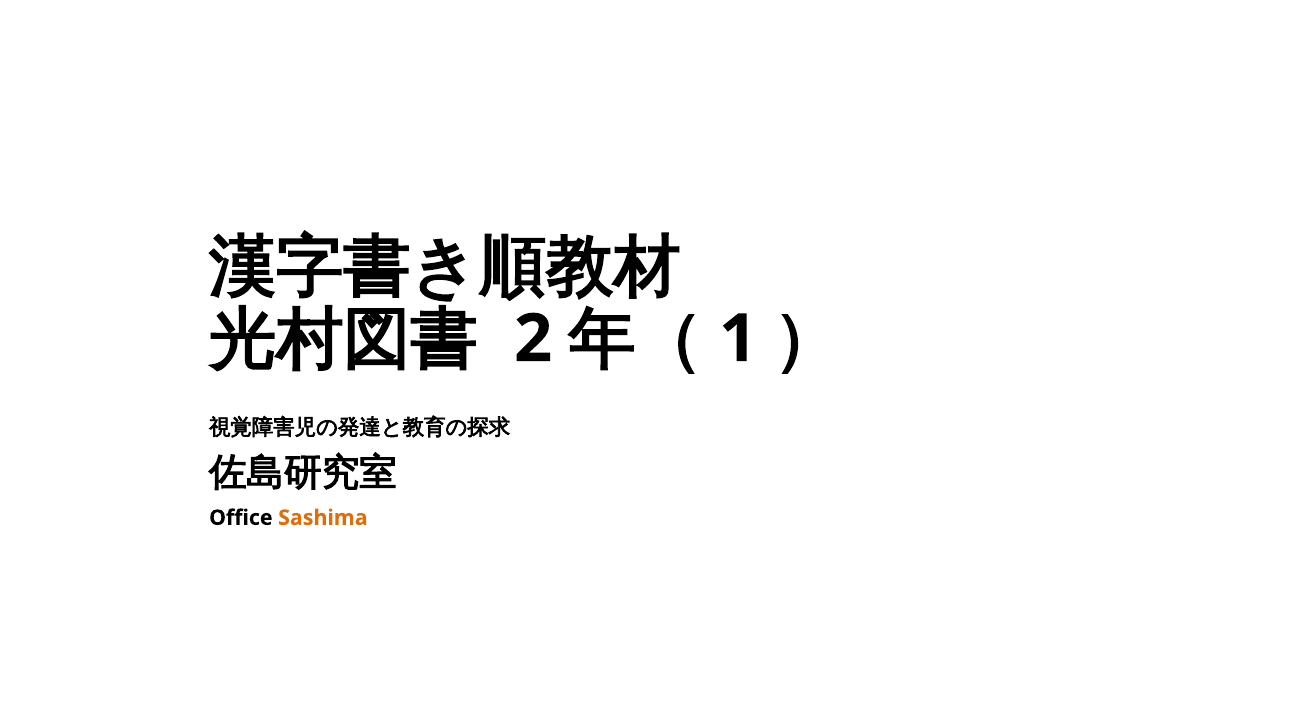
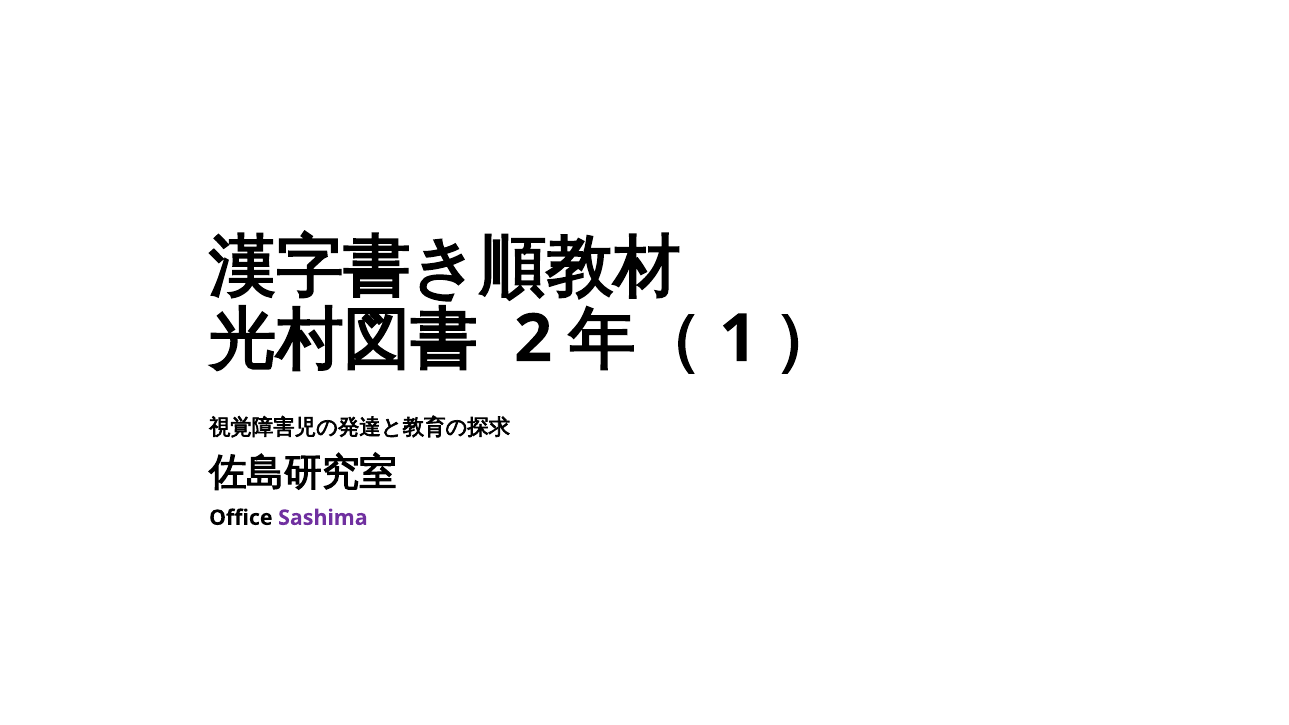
Sashima colour: orange -> purple
